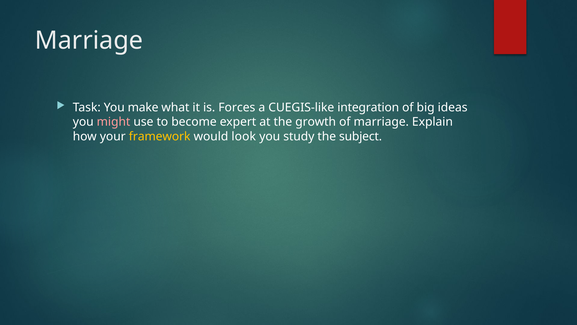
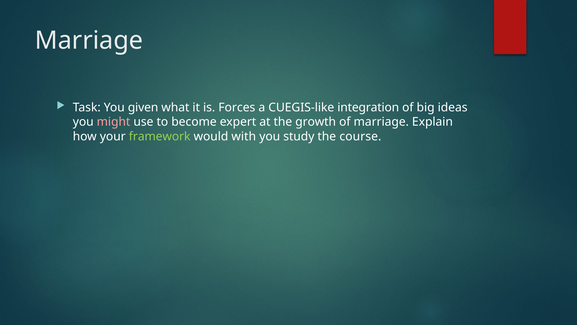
make: make -> given
framework colour: yellow -> light green
look: look -> with
subject: subject -> course
